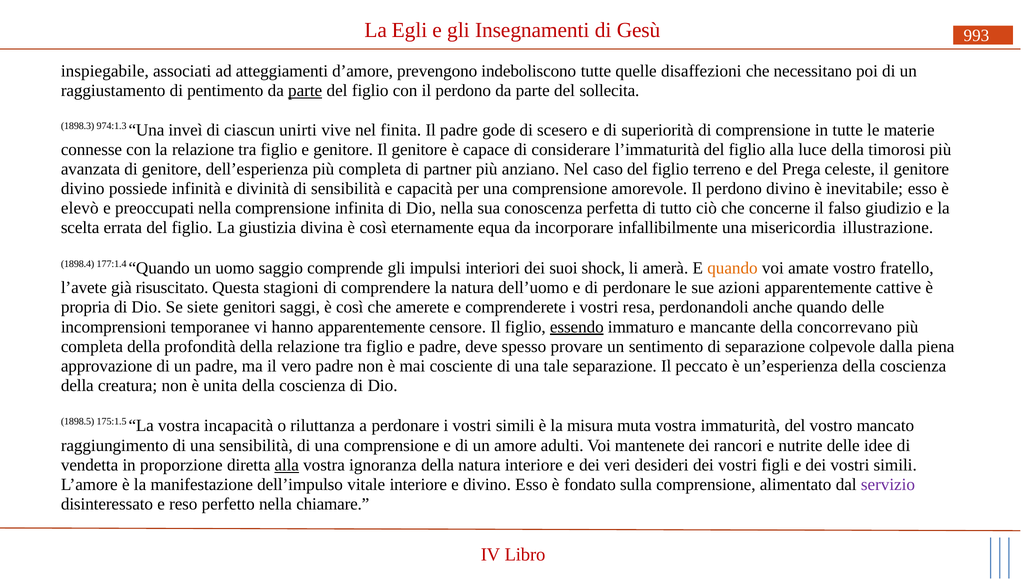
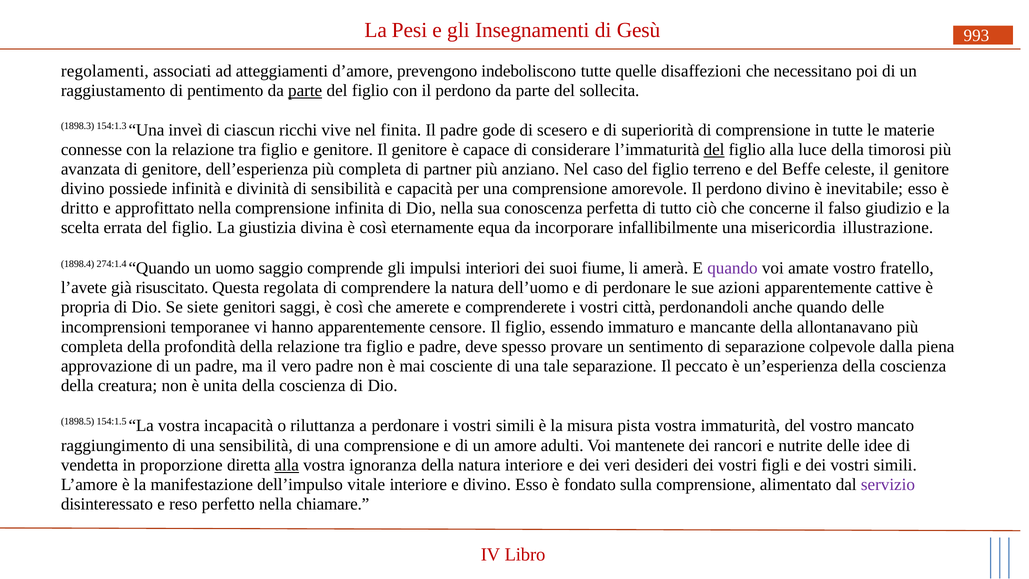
Egli: Egli -> Pesi
inspiegabile: inspiegabile -> regolamenti
974:1.3: 974:1.3 -> 154:1.3
unirti: unirti -> ricchi
del at (714, 150) underline: none -> present
Prega: Prega -> Beffe
elevò: elevò -> dritto
preoccupati: preoccupati -> approfittato
177:1.4: 177:1.4 -> 274:1.4
shock: shock -> fiume
quando at (732, 268) colour: orange -> purple
stagioni: stagioni -> regolata
resa: resa -> città
essendo underline: present -> none
concorrevano: concorrevano -> allontanavano
175:1.5: 175:1.5 -> 154:1.5
muta: muta -> pista
